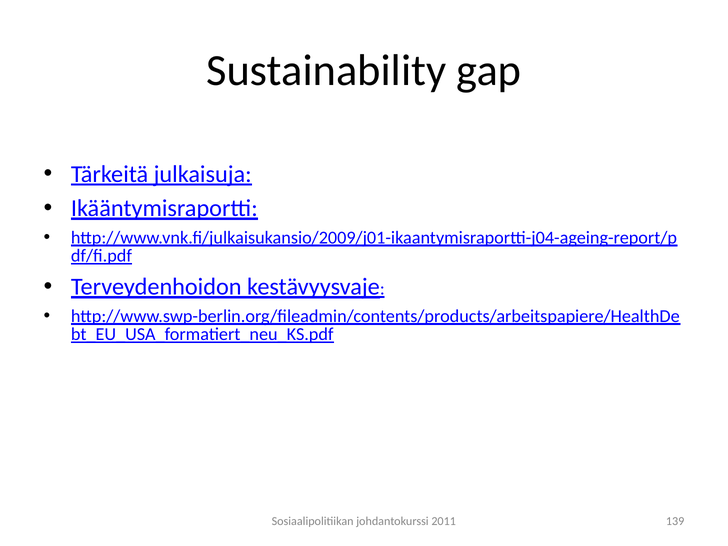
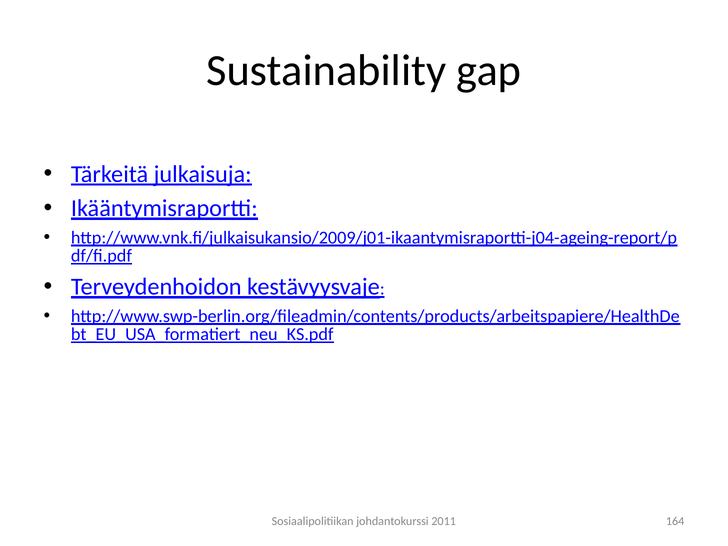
139: 139 -> 164
